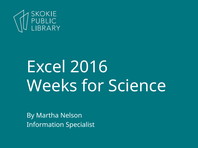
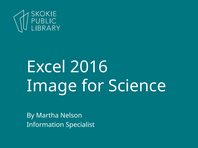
Weeks: Weeks -> Image
